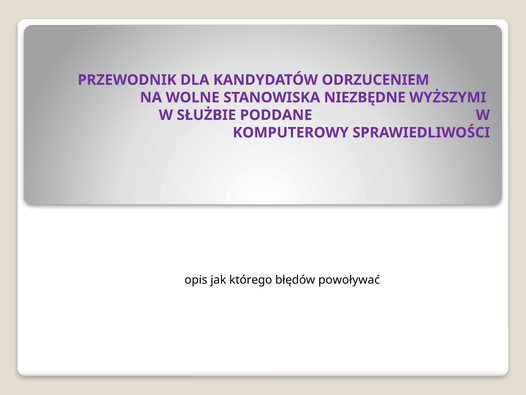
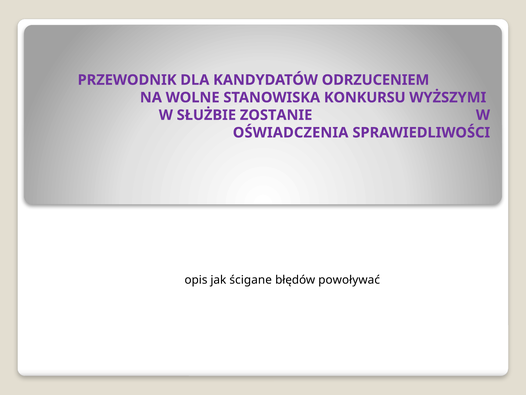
NIEZBĘDNE: NIEZBĘDNE -> KONKURSU
PODDANE: PODDANE -> ZOSTANIE
KOMPUTEROWY: KOMPUTEROWY -> OŚWIADCZENIA
którego: którego -> ścigane
